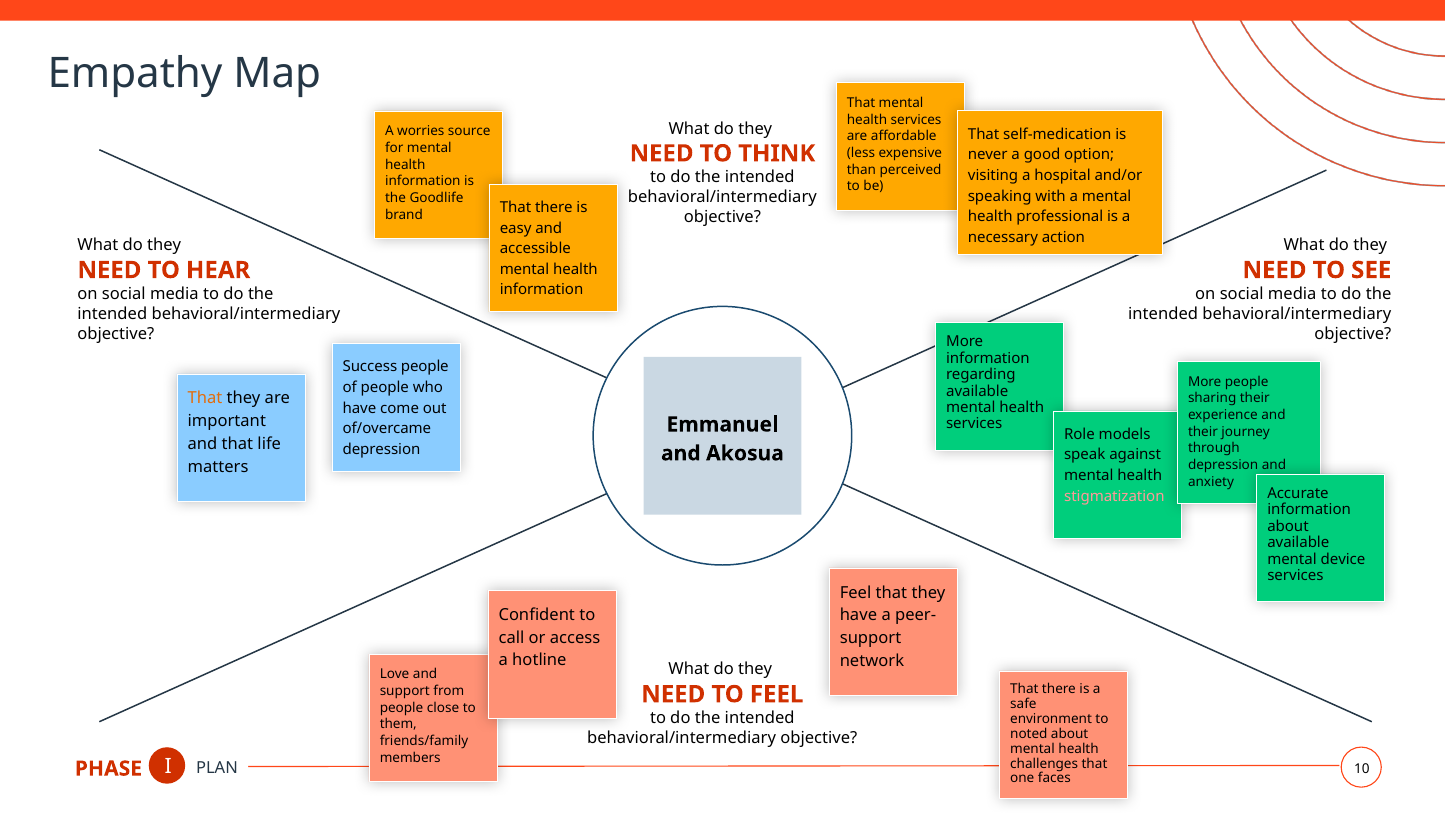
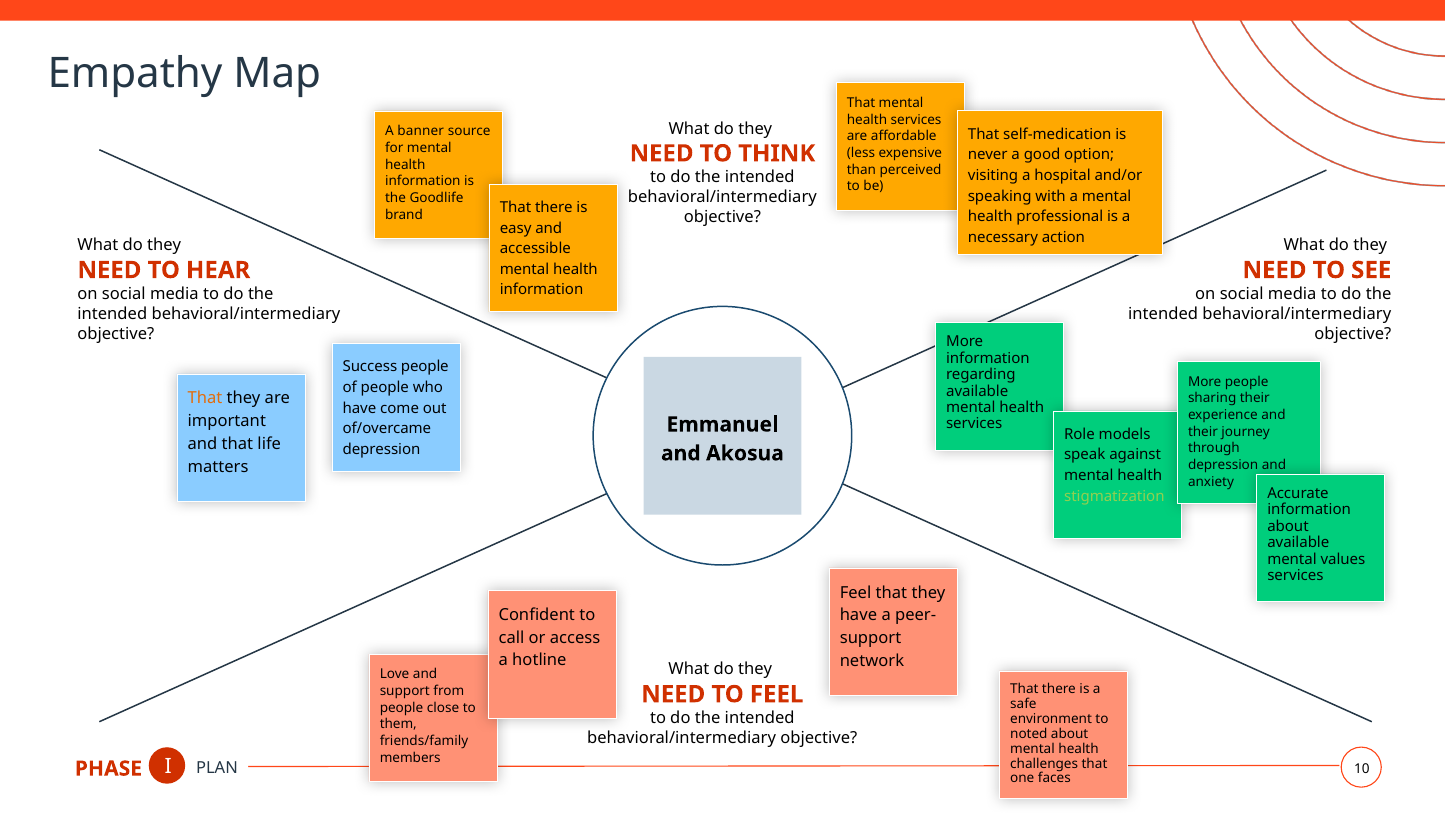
worries: worries -> banner
stigmatization colour: pink -> light green
device: device -> values
